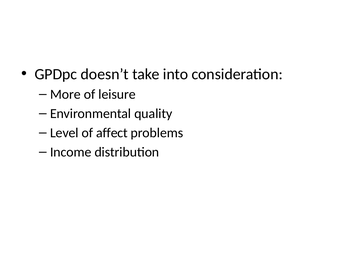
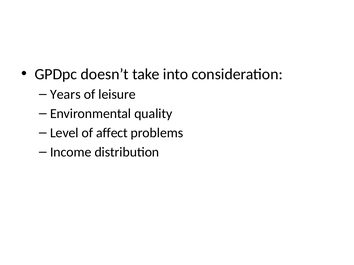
More: More -> Years
